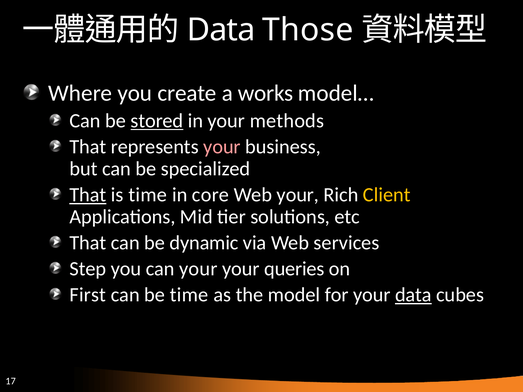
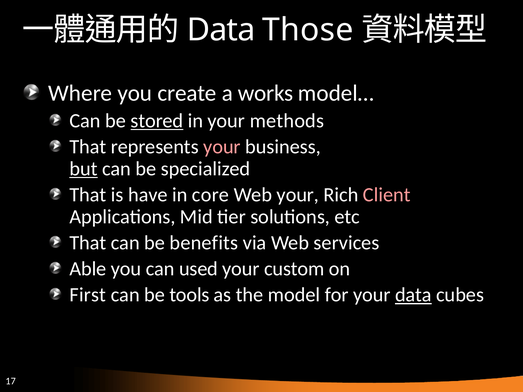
but underline: none -> present
That at (88, 195) underline: present -> none
is time: time -> have
Client colour: yellow -> pink
dynamic: dynamic -> benefits
Step: Step -> Able
can your: your -> used
queries: queries -> custom
be time: time -> tools
